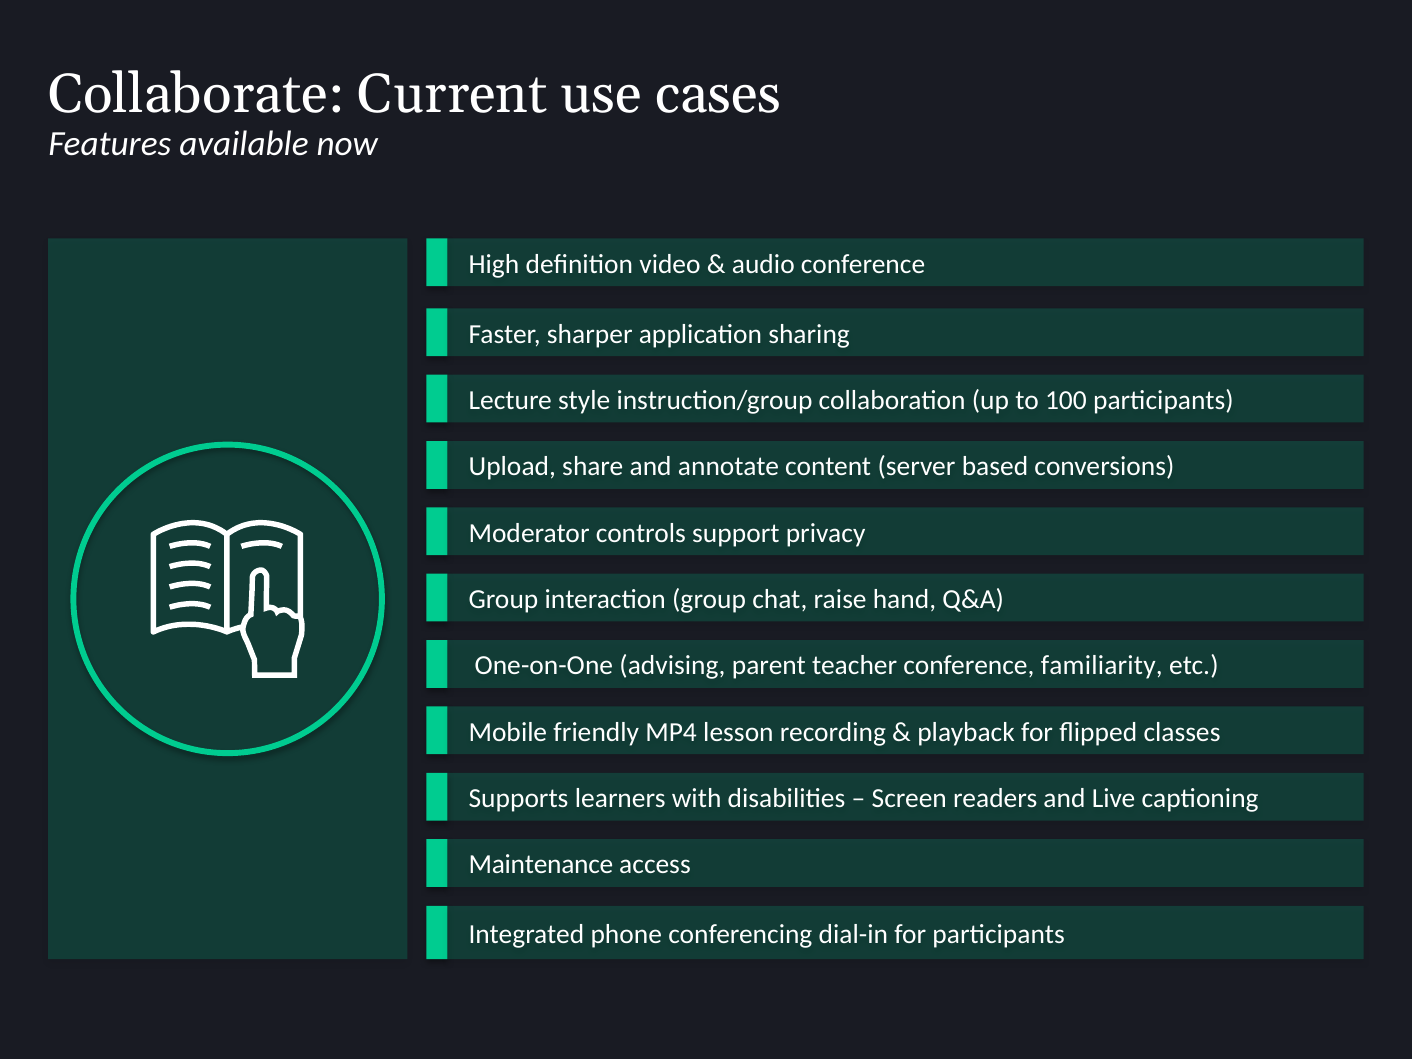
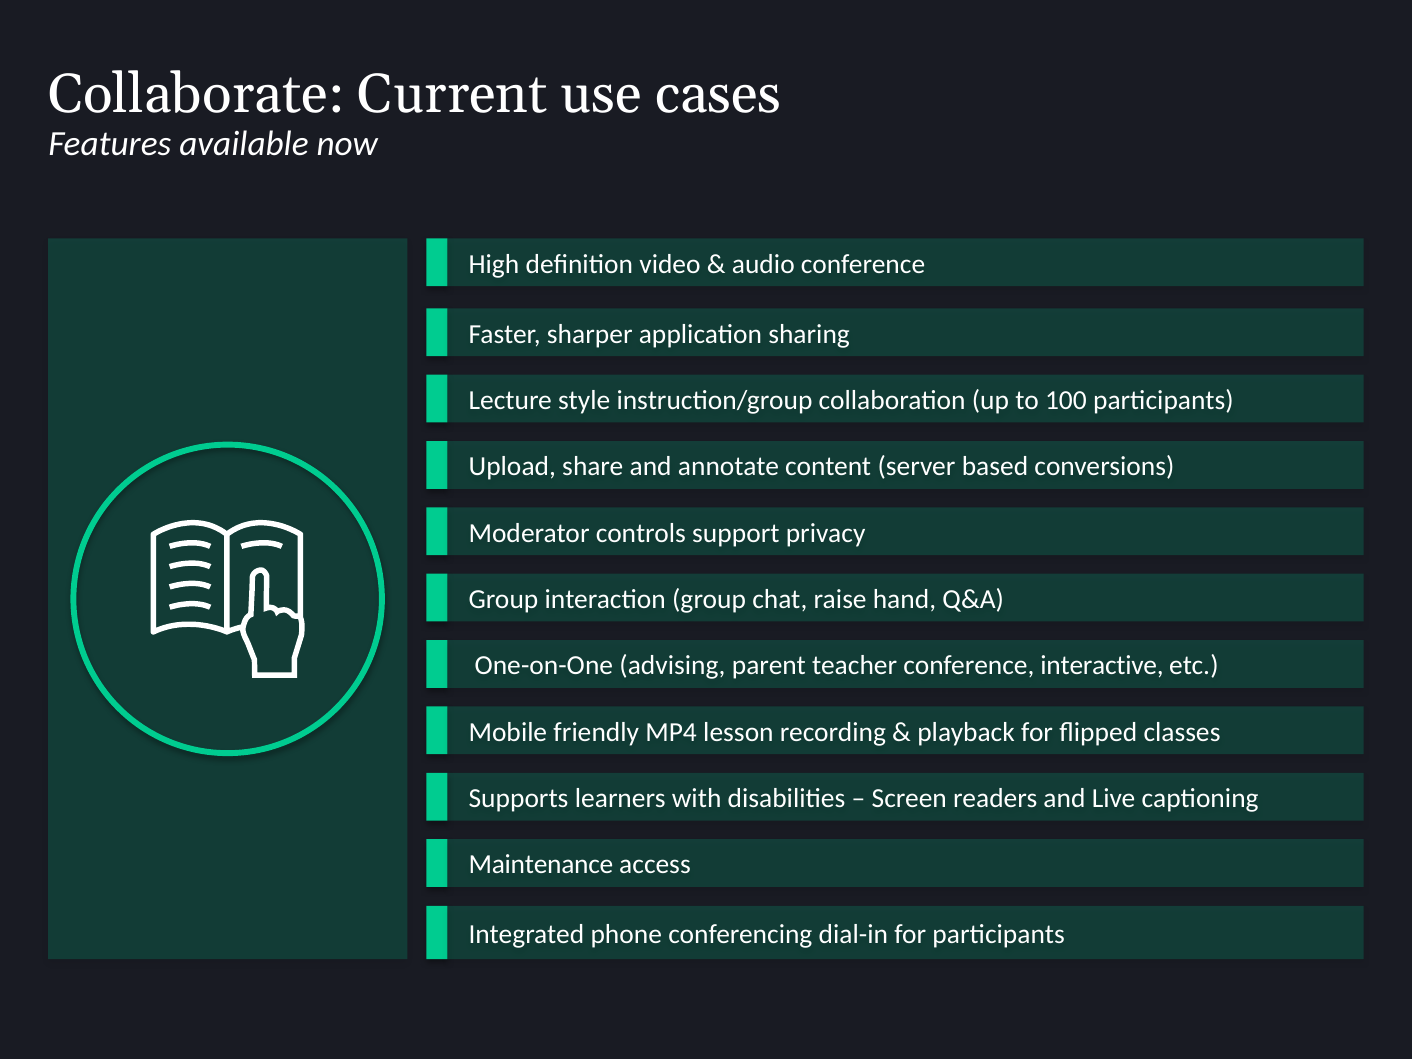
familiarity: familiarity -> interactive
